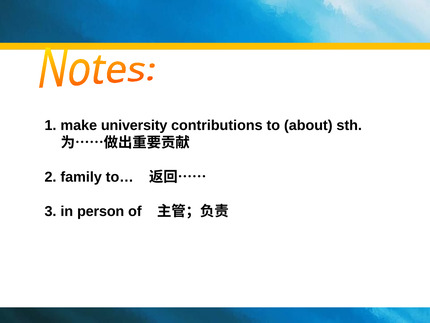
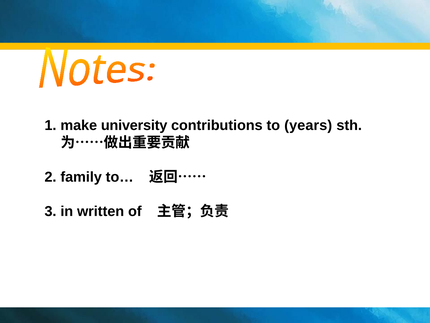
about: about -> years
person: person -> written
